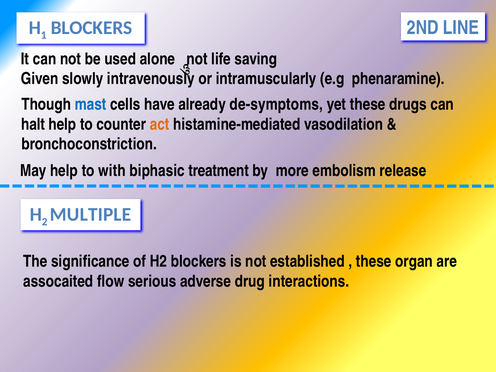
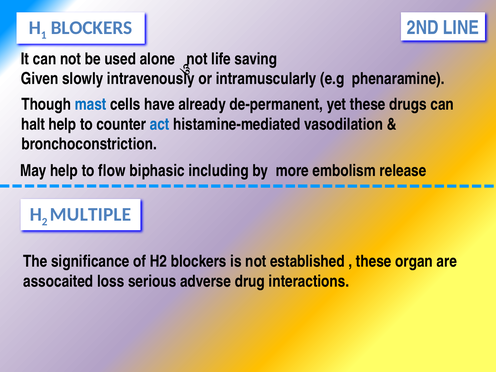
de-symptoms: de-symptoms -> de-permanent
act colour: orange -> blue
with: with -> flow
treatment: treatment -> including
flow: flow -> loss
